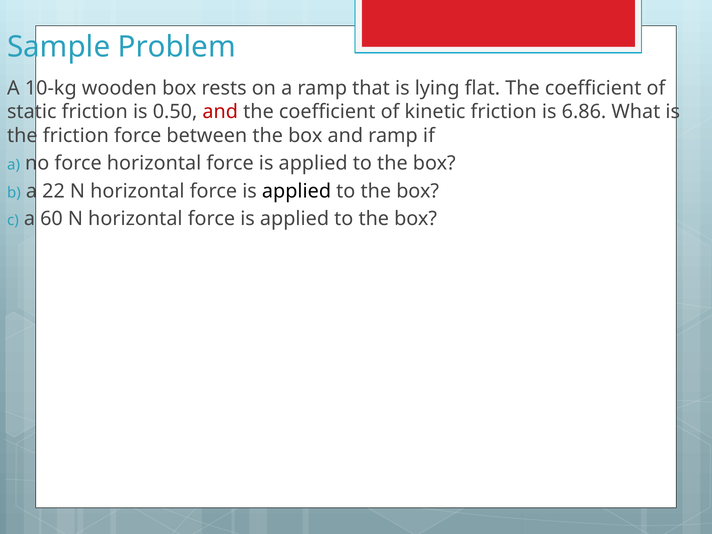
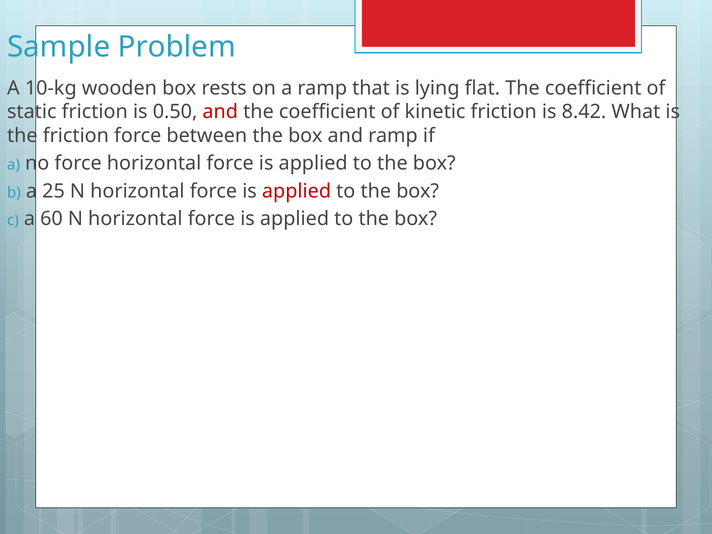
6.86: 6.86 -> 8.42
22: 22 -> 25
applied at (297, 191) colour: black -> red
